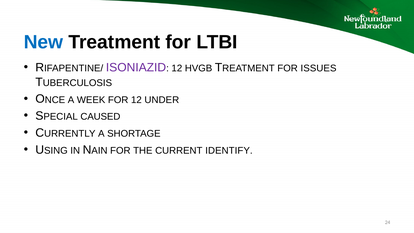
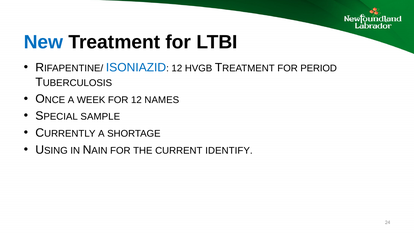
ISONIAZID colour: purple -> blue
ISSUES: ISSUES -> PERIOD
UNDER: UNDER -> NAMES
CAUSED: CAUSED -> SAMPLE
